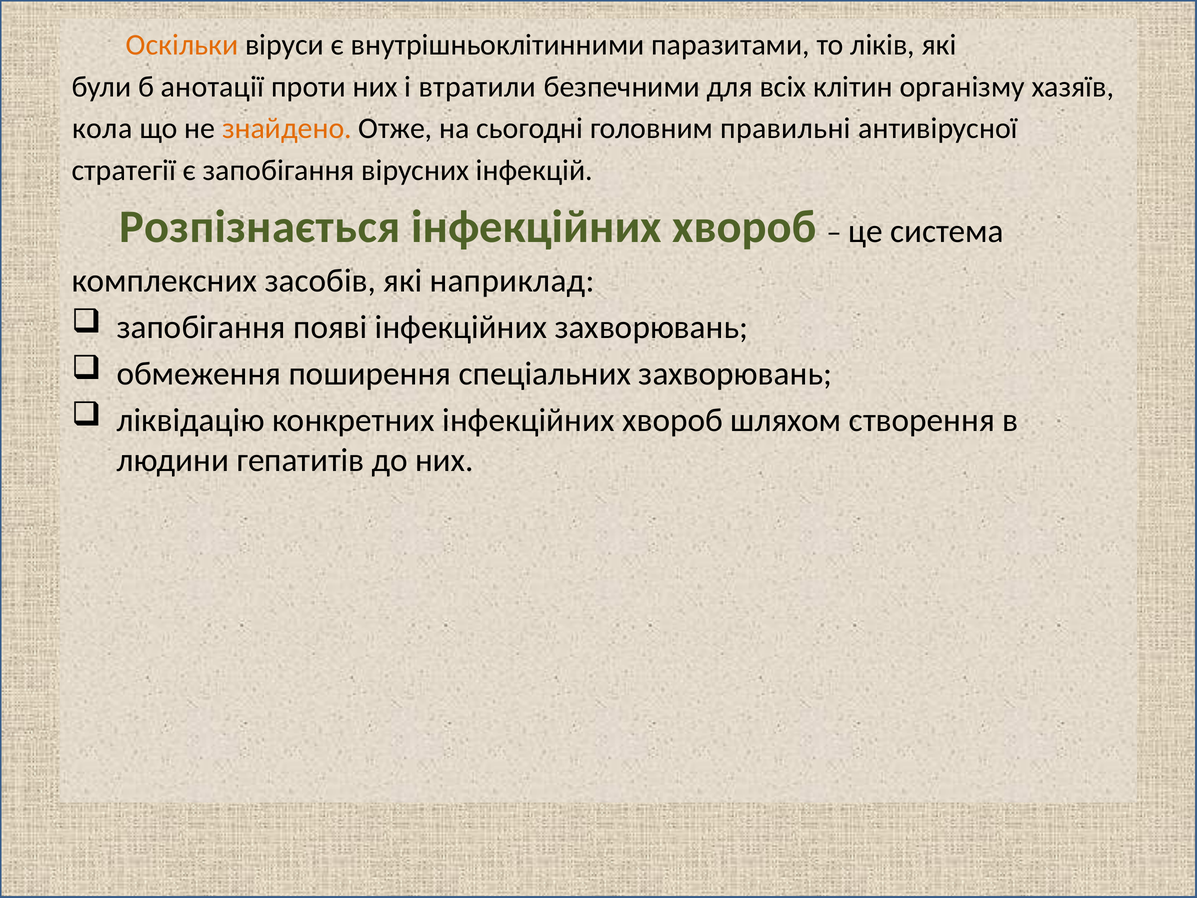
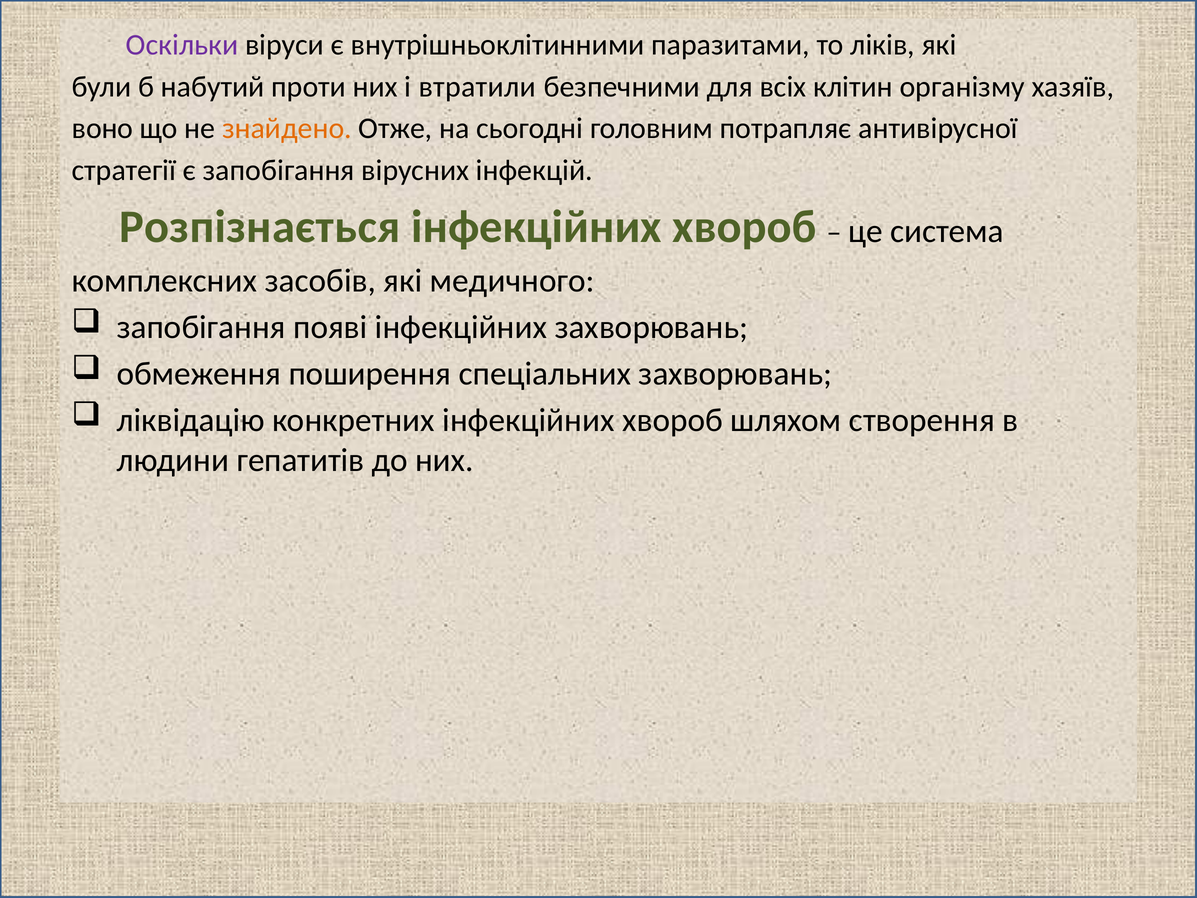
Оскільки colour: orange -> purple
анотації: анотації -> набутий
кола: кола -> воно
правильні: правильні -> потрапляє
наприклад: наприклад -> медичного
